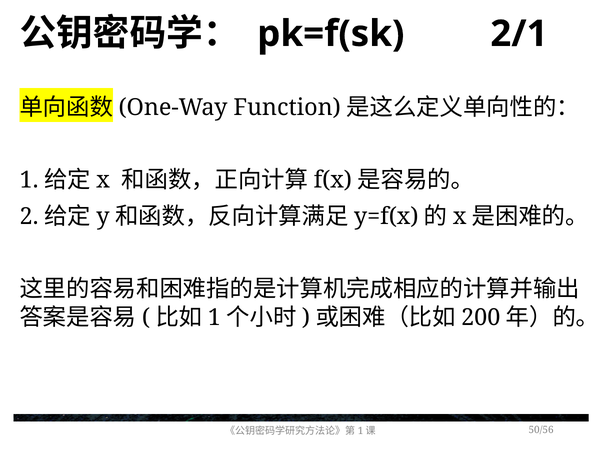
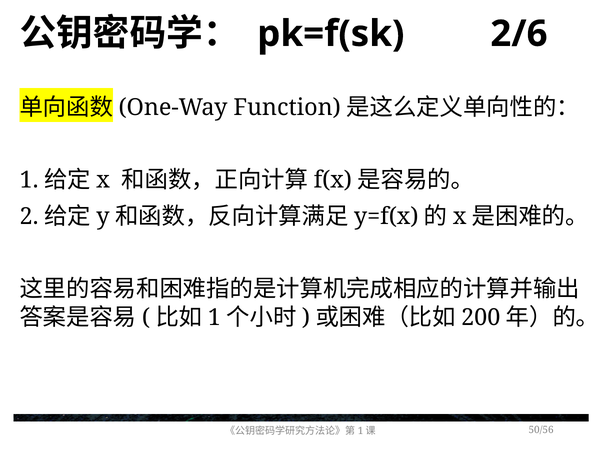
2/1: 2/1 -> 2/6
